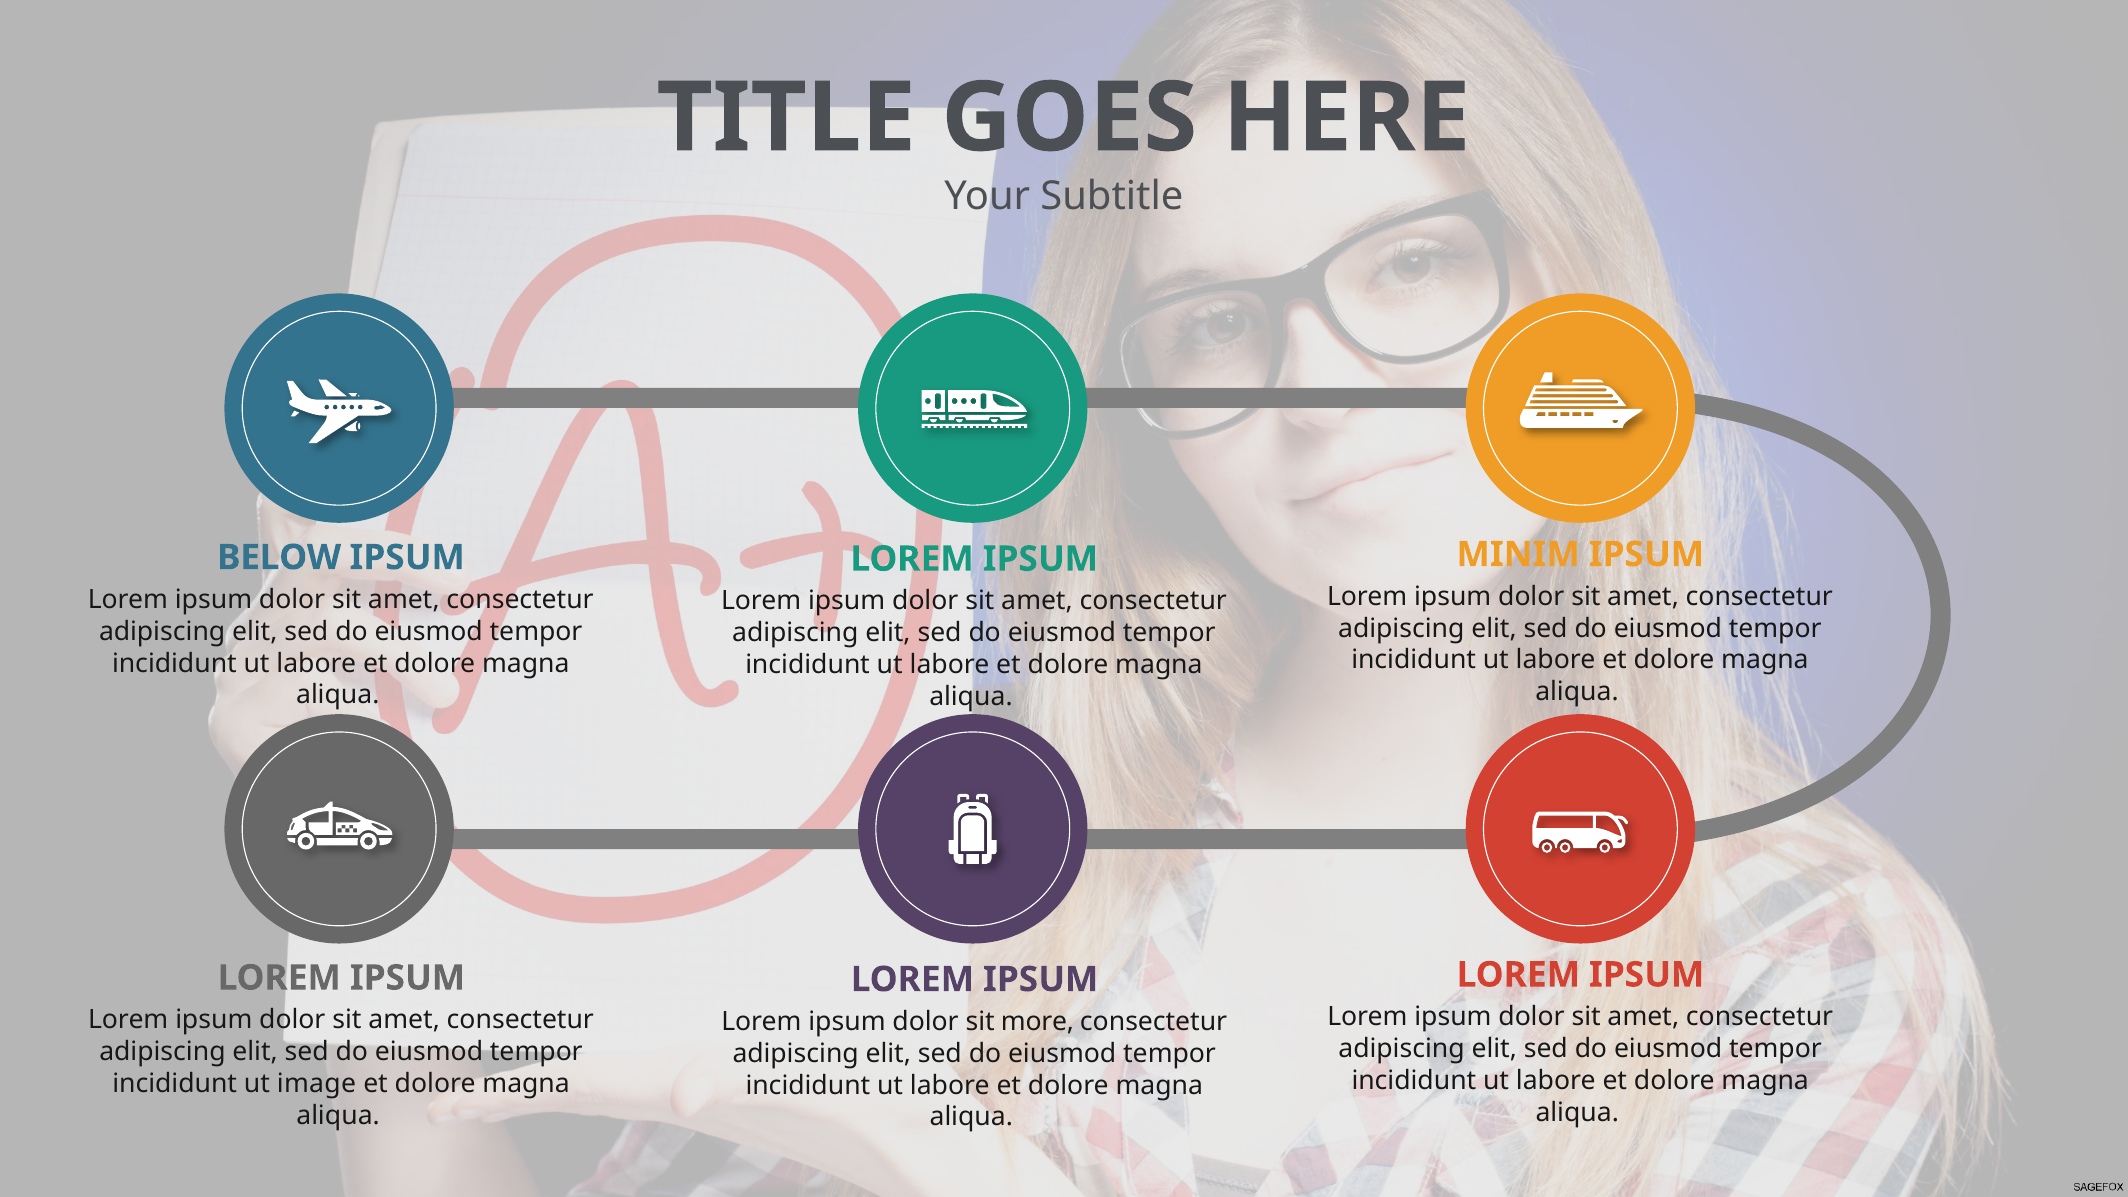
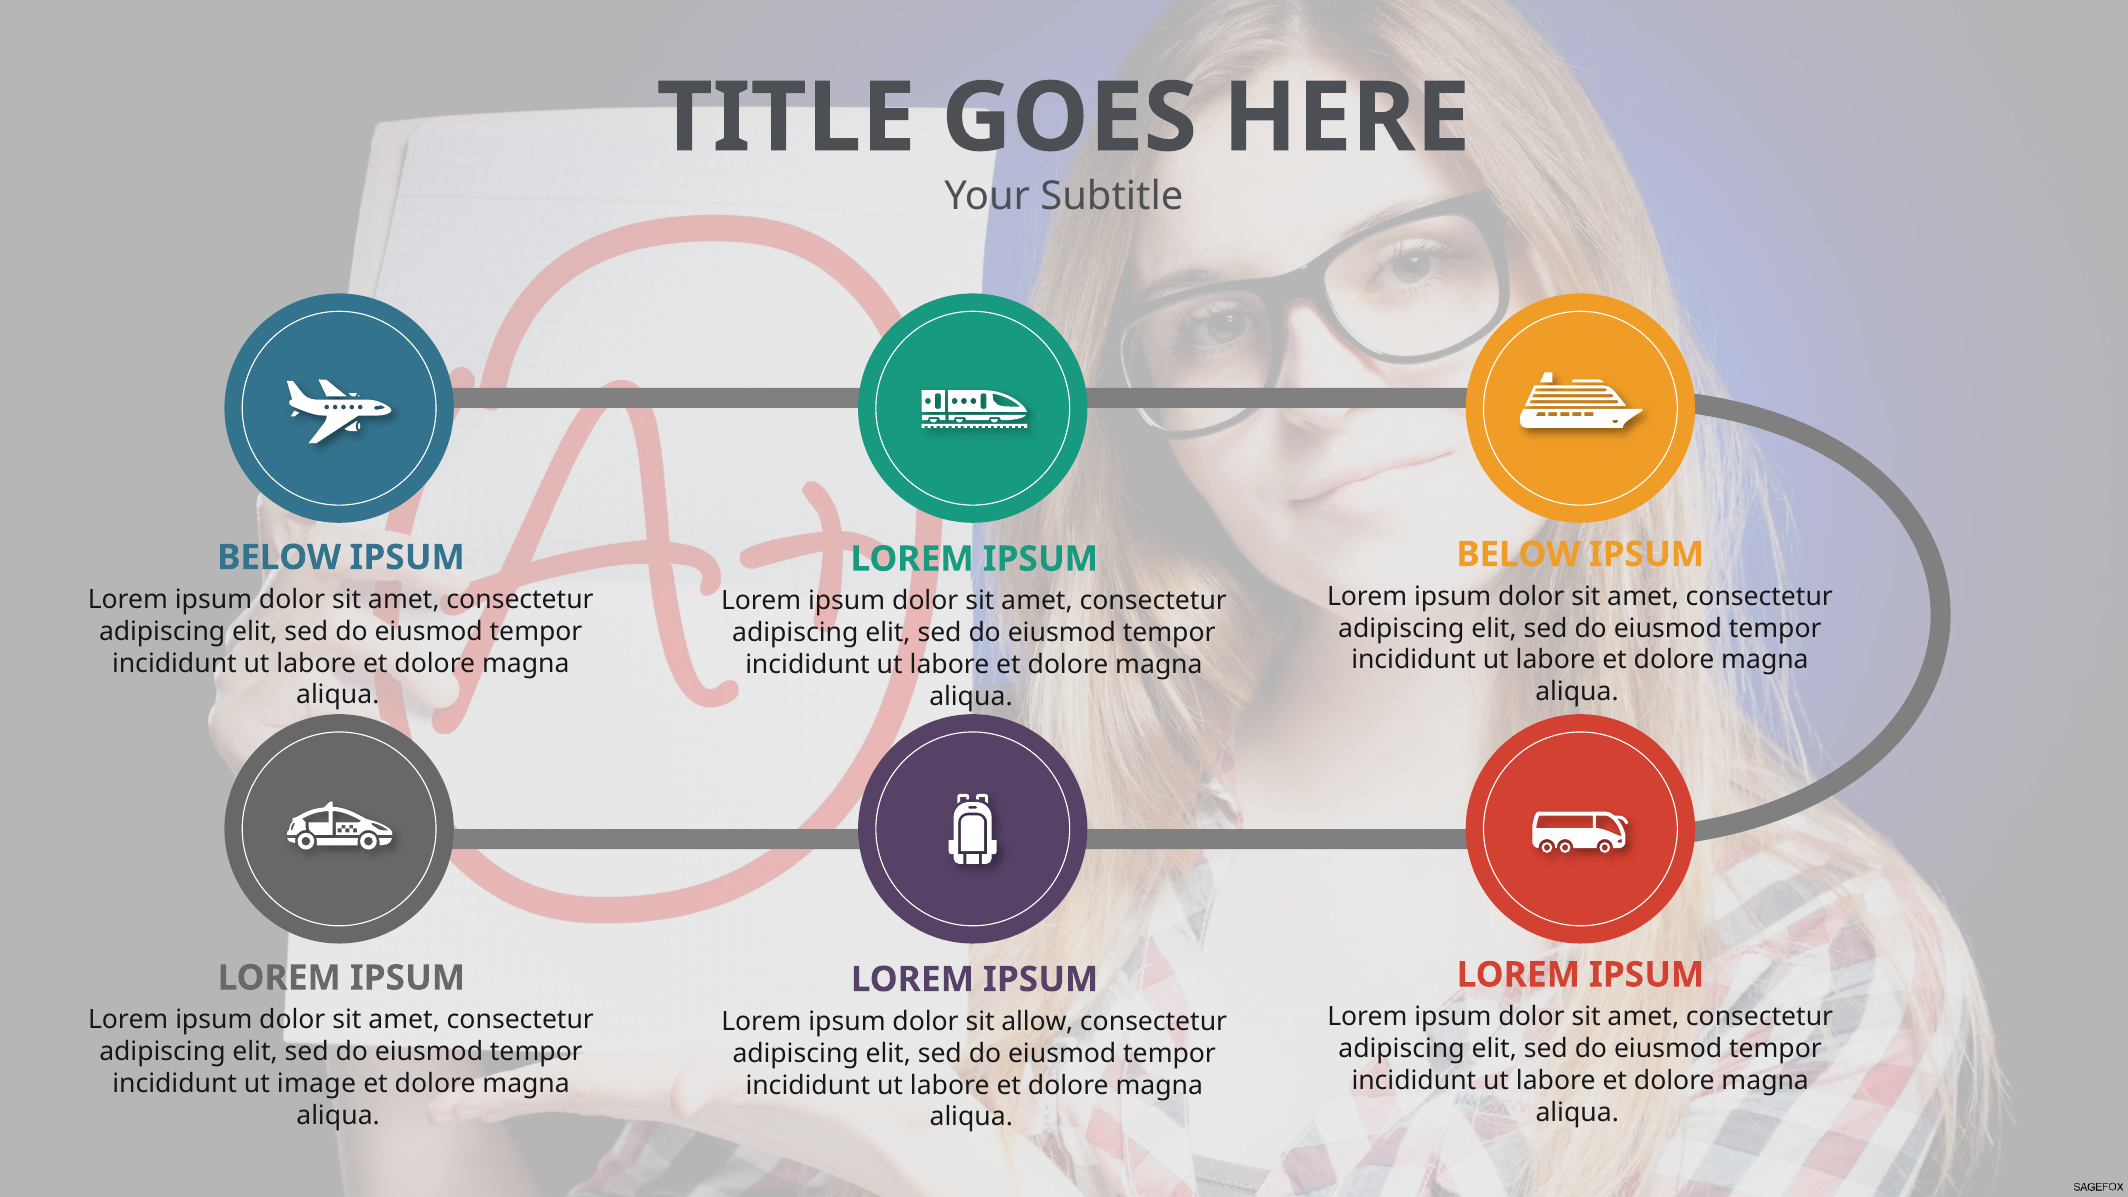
MINIM at (1518, 554): MINIM -> BELOW
more: more -> allow
